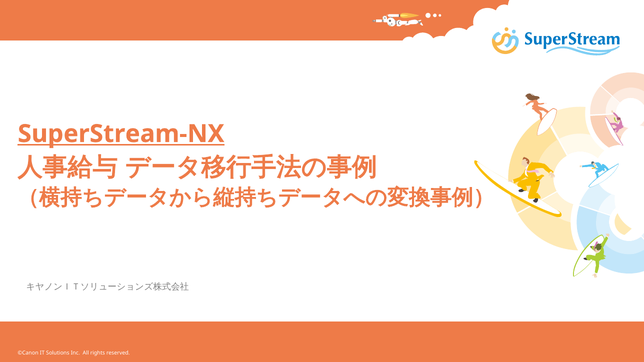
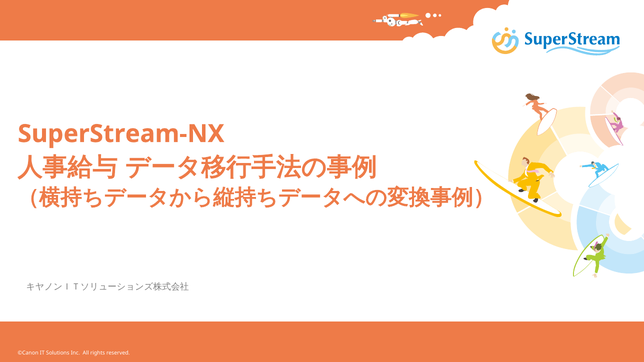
SuperStream-NX underline: present -> none
